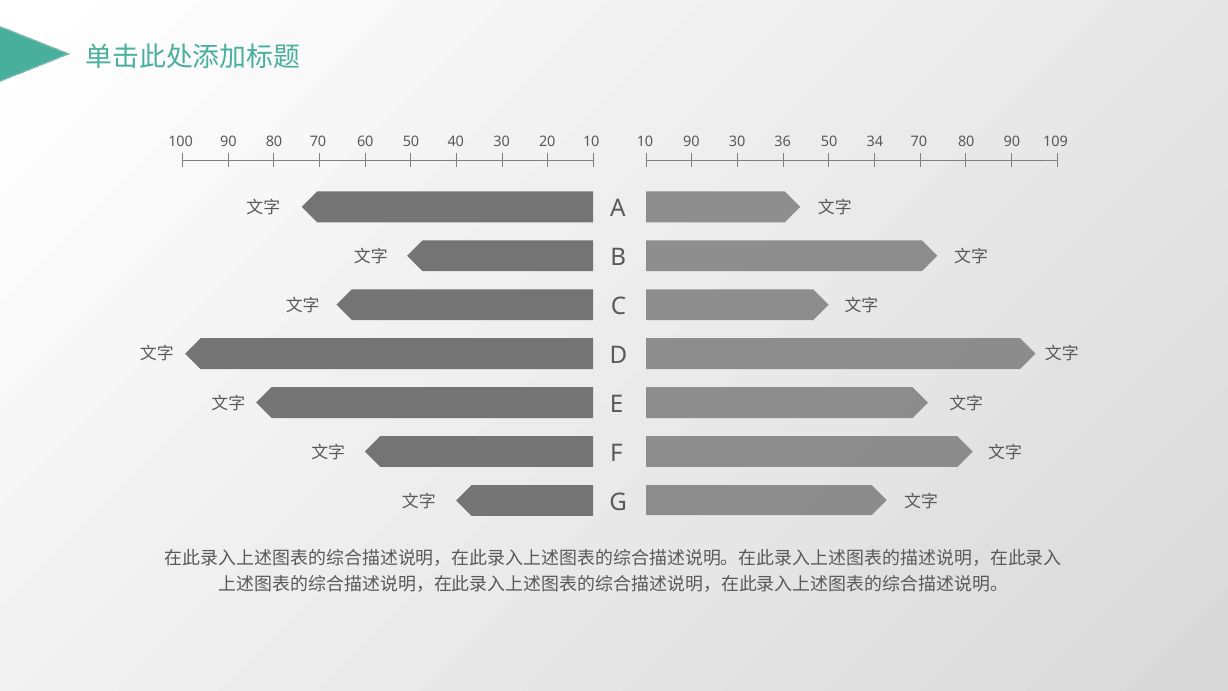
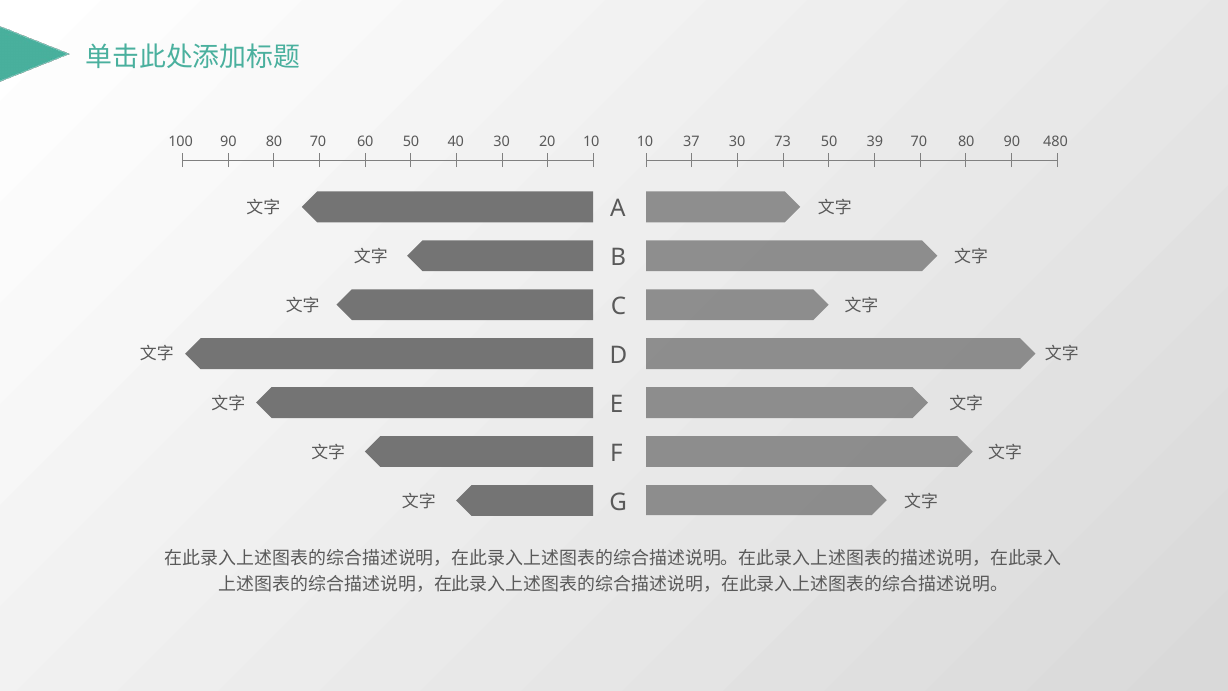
10 90: 90 -> 37
36: 36 -> 73
34: 34 -> 39
109: 109 -> 480
